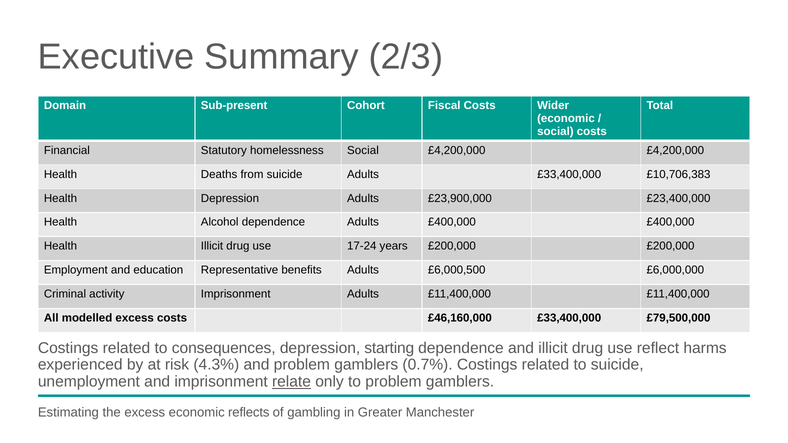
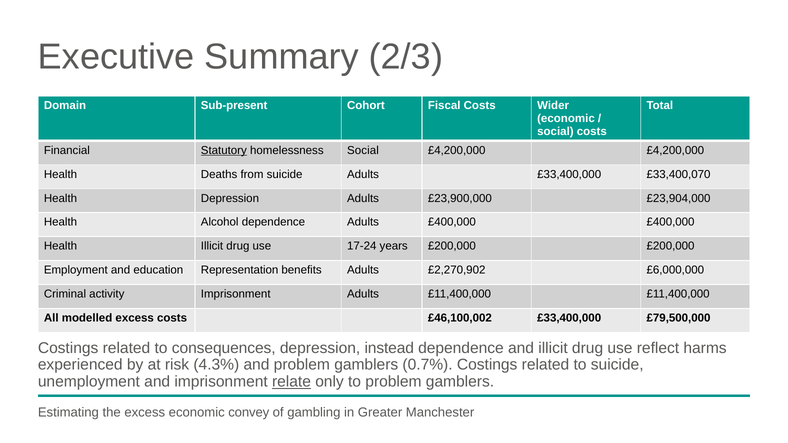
Statutory underline: none -> present
£10,706,383: £10,706,383 -> £33,400,070
£23,400,000: £23,400,000 -> £23,904,000
Representative: Representative -> Representation
£6,000,500: £6,000,500 -> £2,270,902
£46,160,000: £46,160,000 -> £46,100,002
starting: starting -> instead
reflects: reflects -> convey
